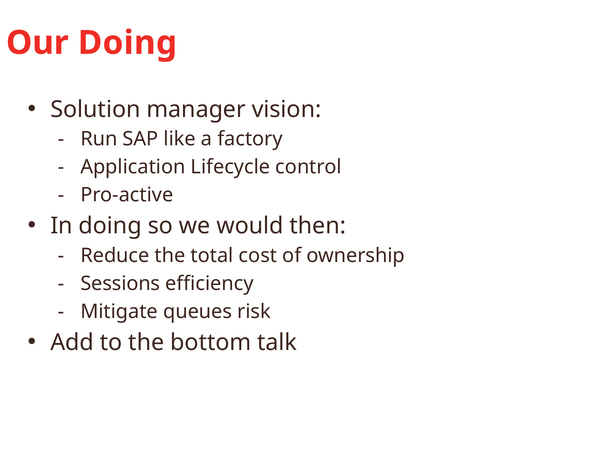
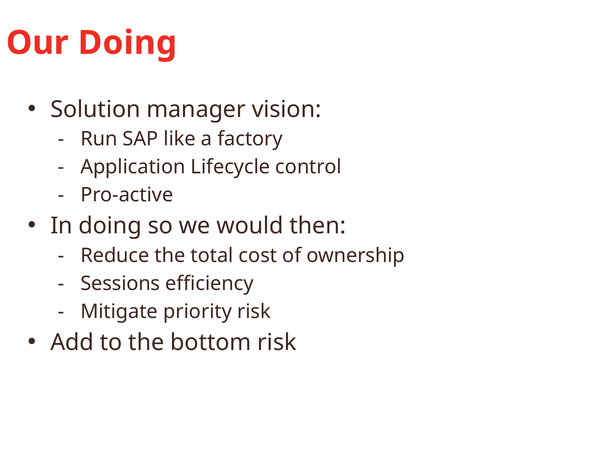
queues: queues -> priority
bottom talk: talk -> risk
